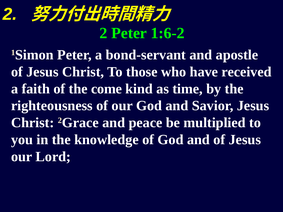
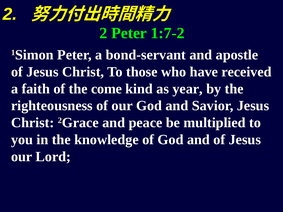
1:6-2: 1:6-2 -> 1:7-2
time: time -> year
